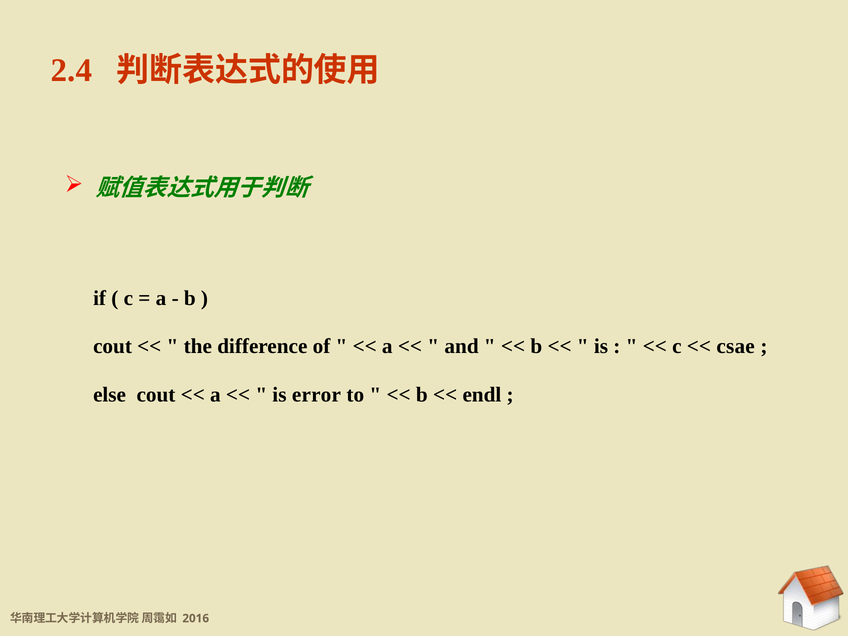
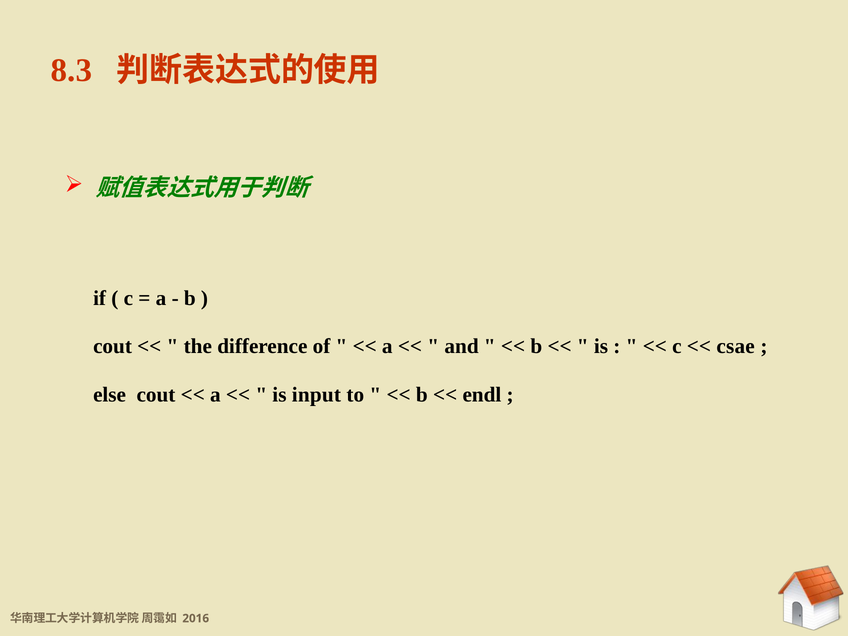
2.4: 2.4 -> 8.3
error: error -> input
